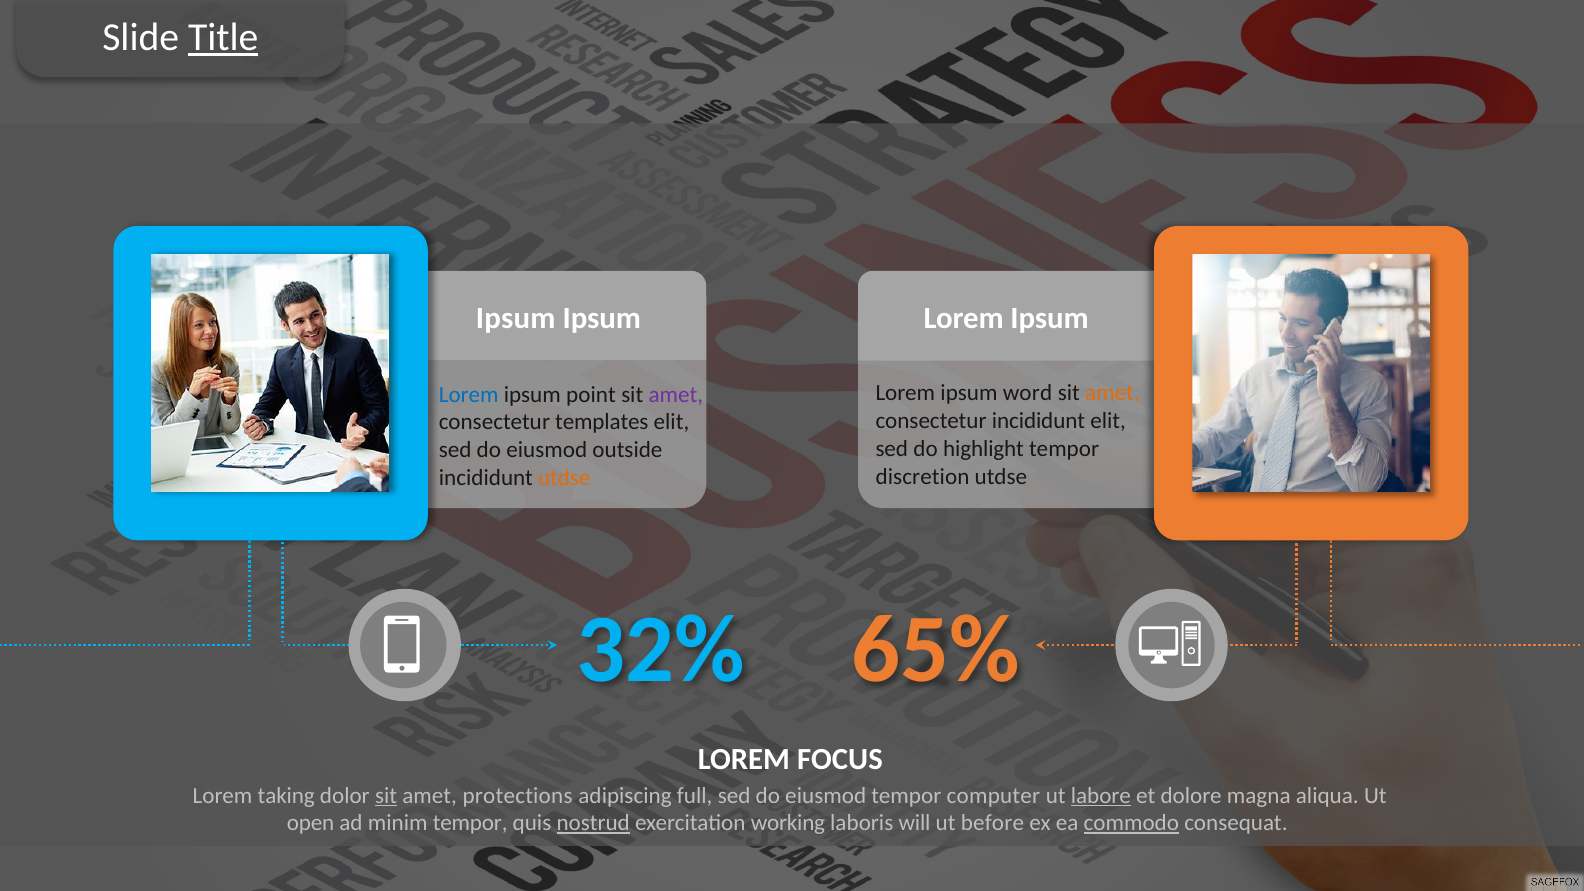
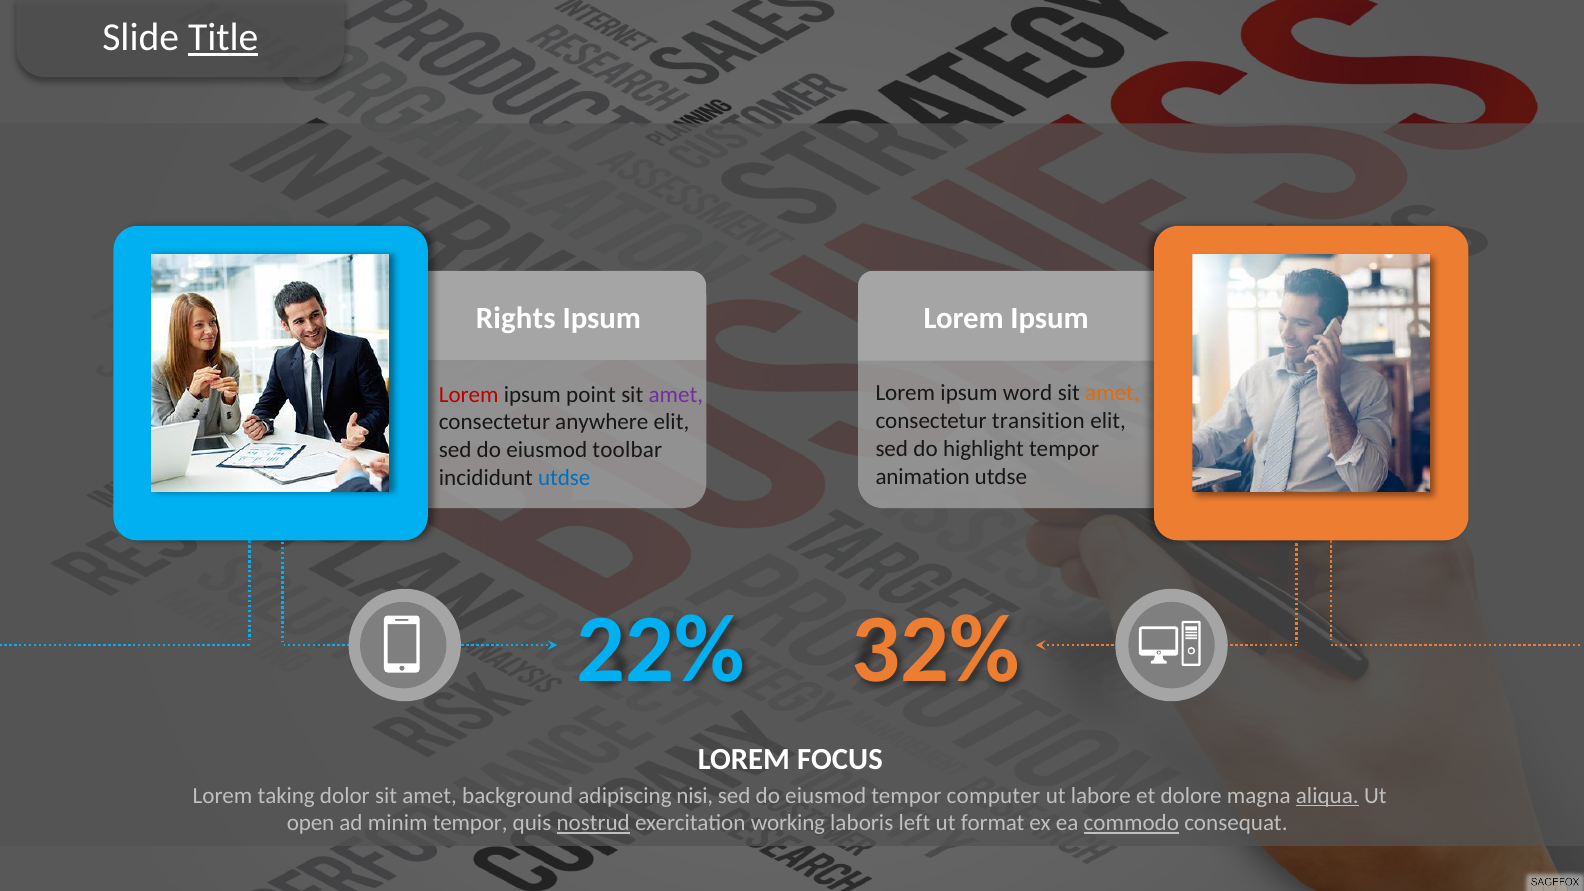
Ipsum at (516, 318): Ipsum -> Rights
Lorem at (469, 395) colour: blue -> red
consectetur incididunt: incididunt -> transition
templates: templates -> anywhere
outside: outside -> toolbar
discretion: discretion -> animation
utdse at (564, 478) colour: orange -> blue
32%: 32% -> 22%
65%: 65% -> 32%
sit at (386, 795) underline: present -> none
protections: protections -> background
full: full -> nisi
labore underline: present -> none
aliqua underline: none -> present
will: will -> left
before: before -> format
